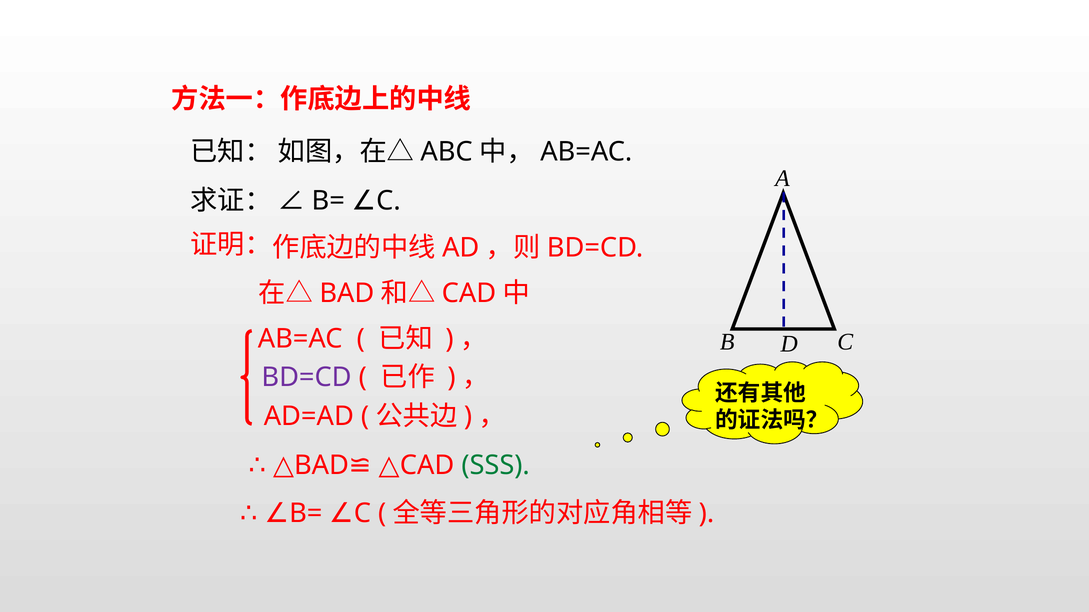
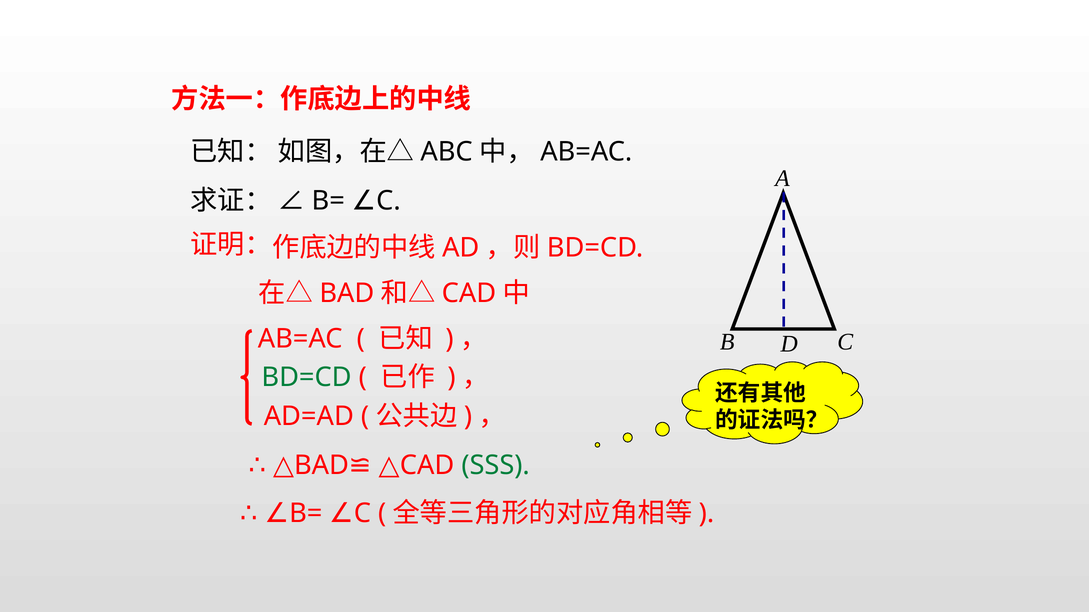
BD=CD at (307, 378) colour: purple -> green
